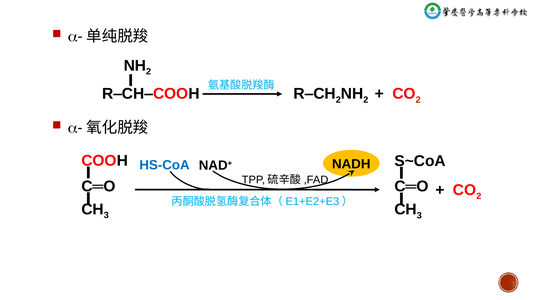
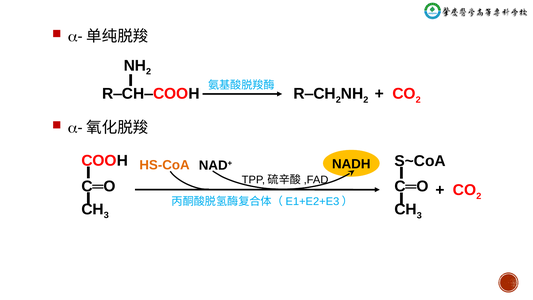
HS-CoA colour: blue -> orange
